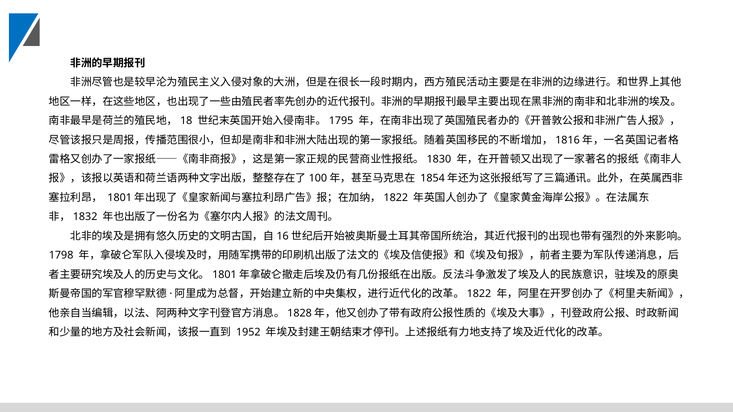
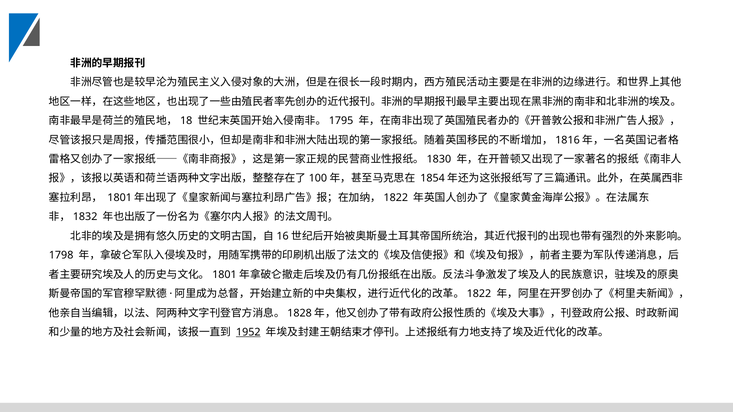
1952 underline: none -> present
